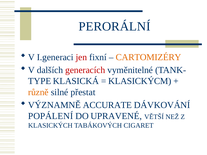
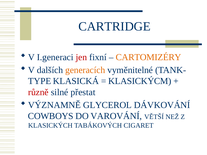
PERORÁLNÍ: PERORÁLNÍ -> CARTRIDGE
generacích colour: red -> orange
různě colour: orange -> red
ACCURATE: ACCURATE -> GLYCEROL
POPÁLENÍ: POPÁLENÍ -> COWBOYS
UPRAVENÉ: UPRAVENÉ -> VAROVÁNÍ
